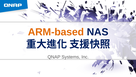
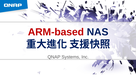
ARM-based colour: orange -> red
